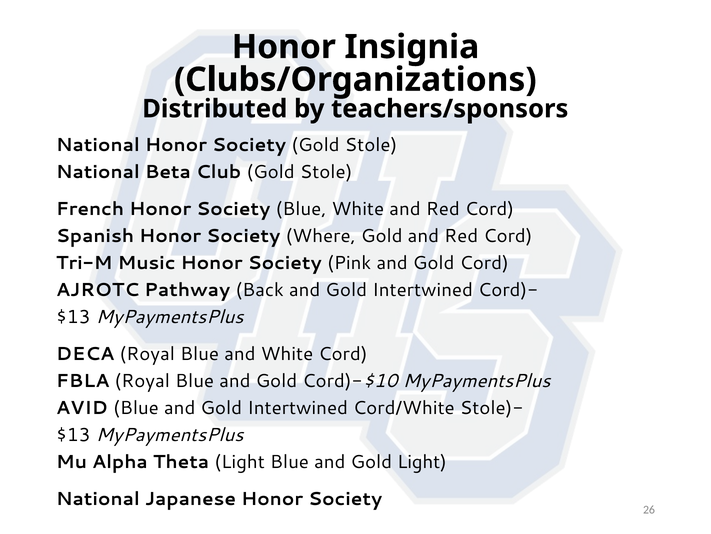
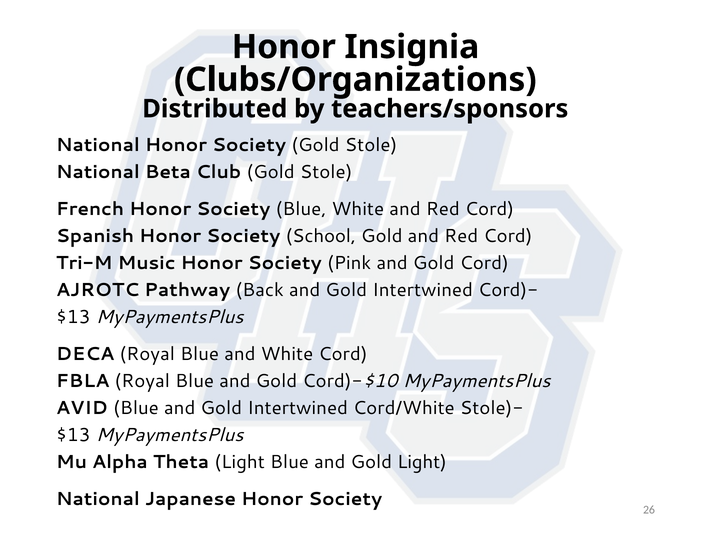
Where: Where -> School
